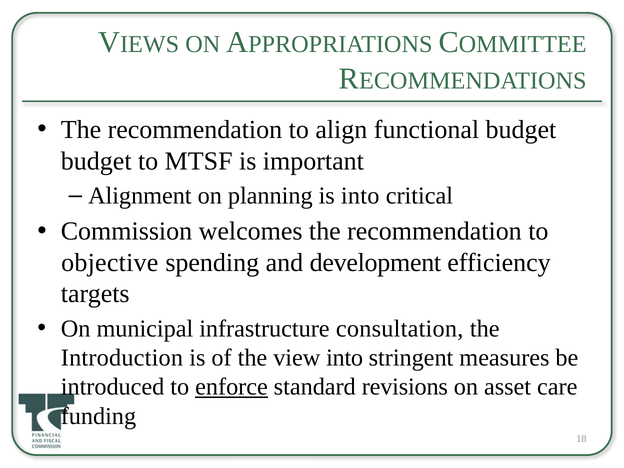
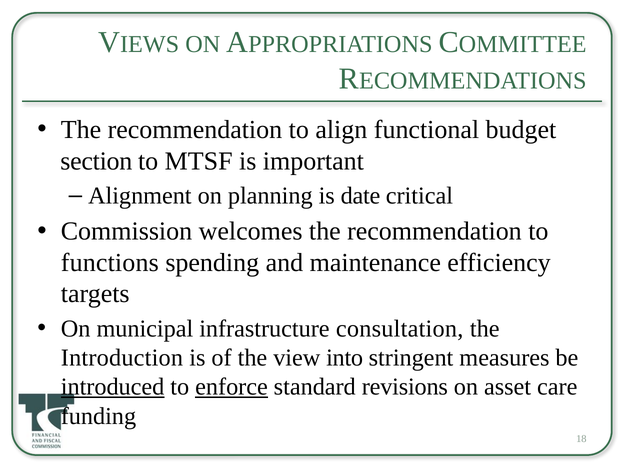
budget at (96, 161): budget -> section
is into: into -> date
objective: objective -> functions
development: development -> maintenance
introduced underline: none -> present
